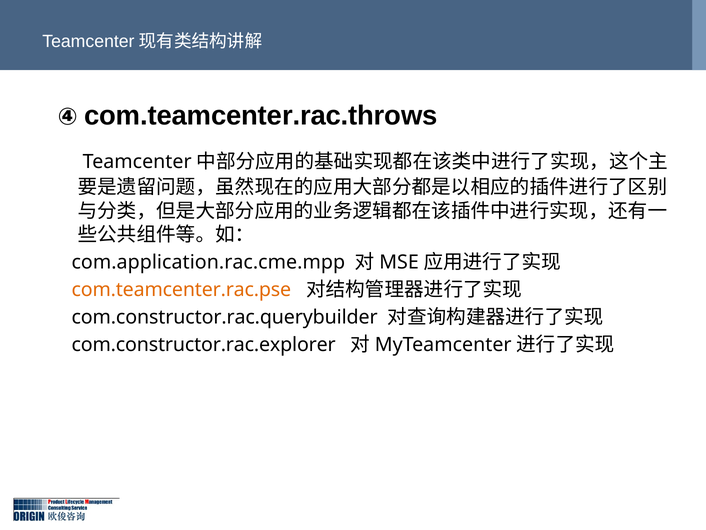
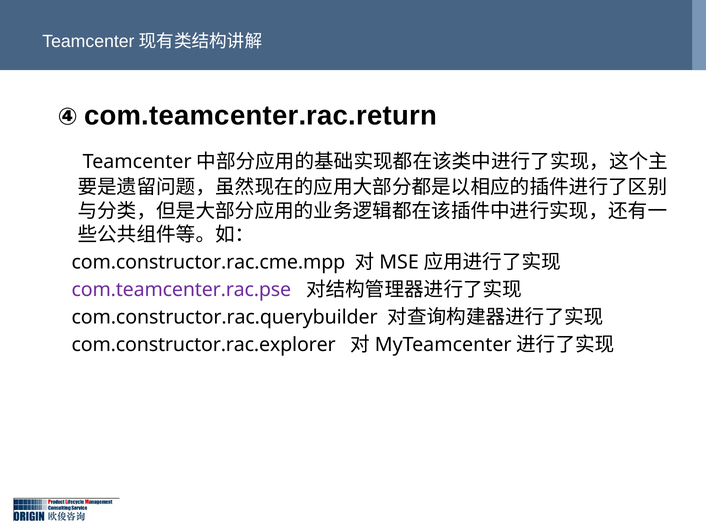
com.teamcenter.rac.throws: com.teamcenter.rac.throws -> com.teamcenter.rac.return
com.application.rac.cme.mpp: com.application.rac.cme.mpp -> com.constructor.rac.cme.mpp
com.teamcenter.rac.pse colour: orange -> purple
